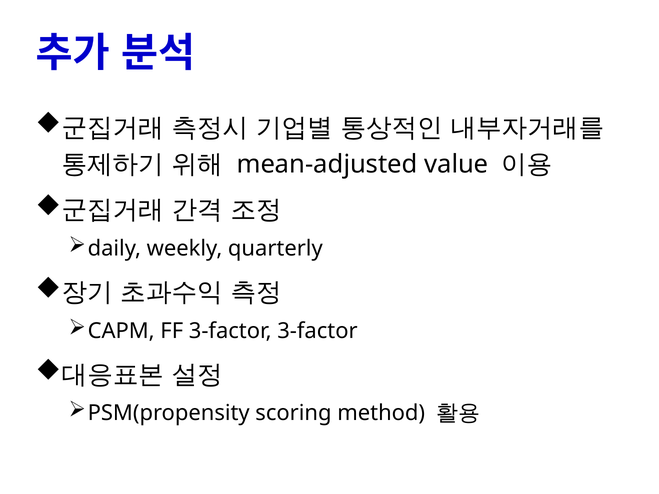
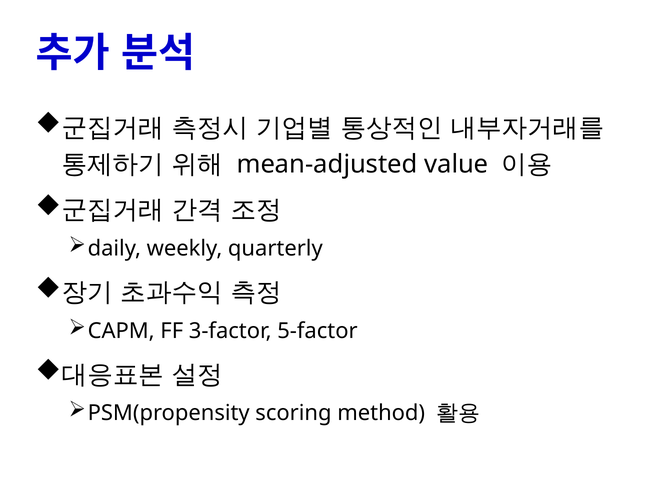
3-factor 3-factor: 3-factor -> 5-factor
